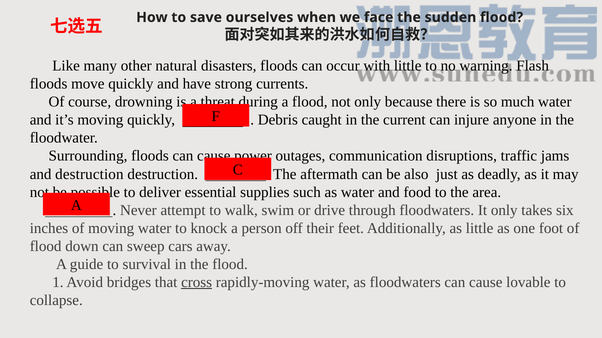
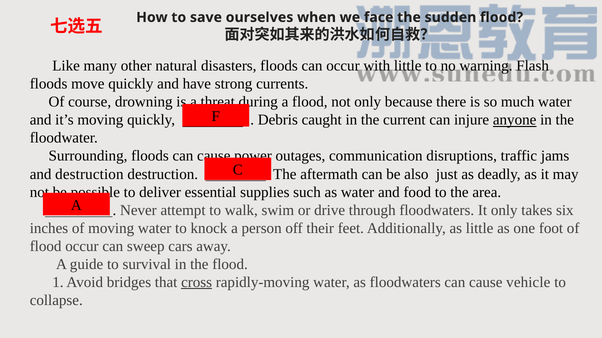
anyone underline: none -> present
flood down: down -> occur
lovable: lovable -> vehicle
